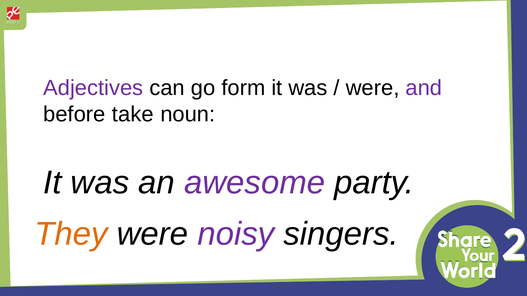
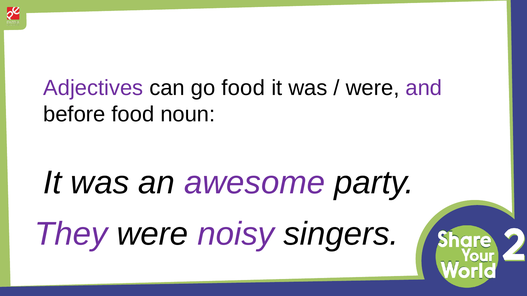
go form: form -> food
before take: take -> food
They colour: orange -> purple
